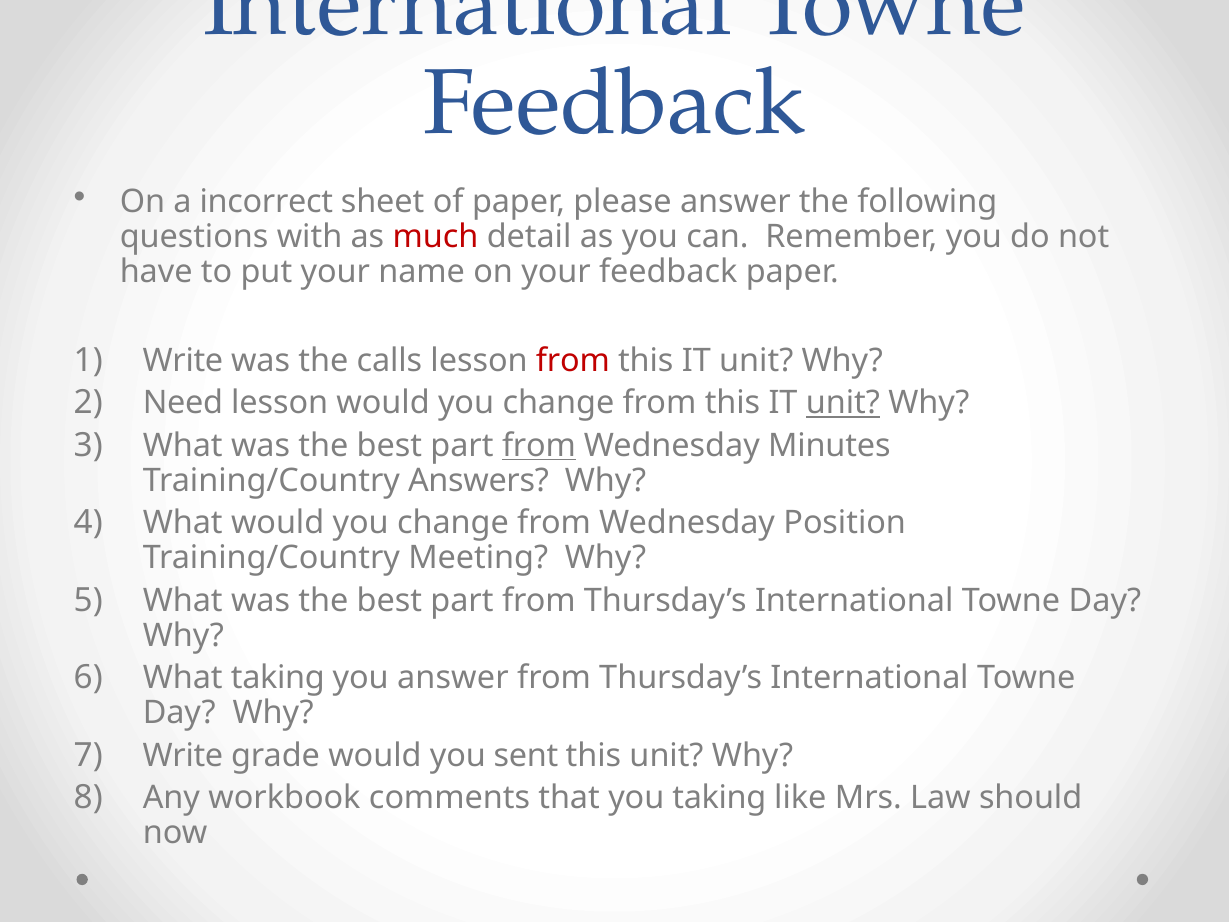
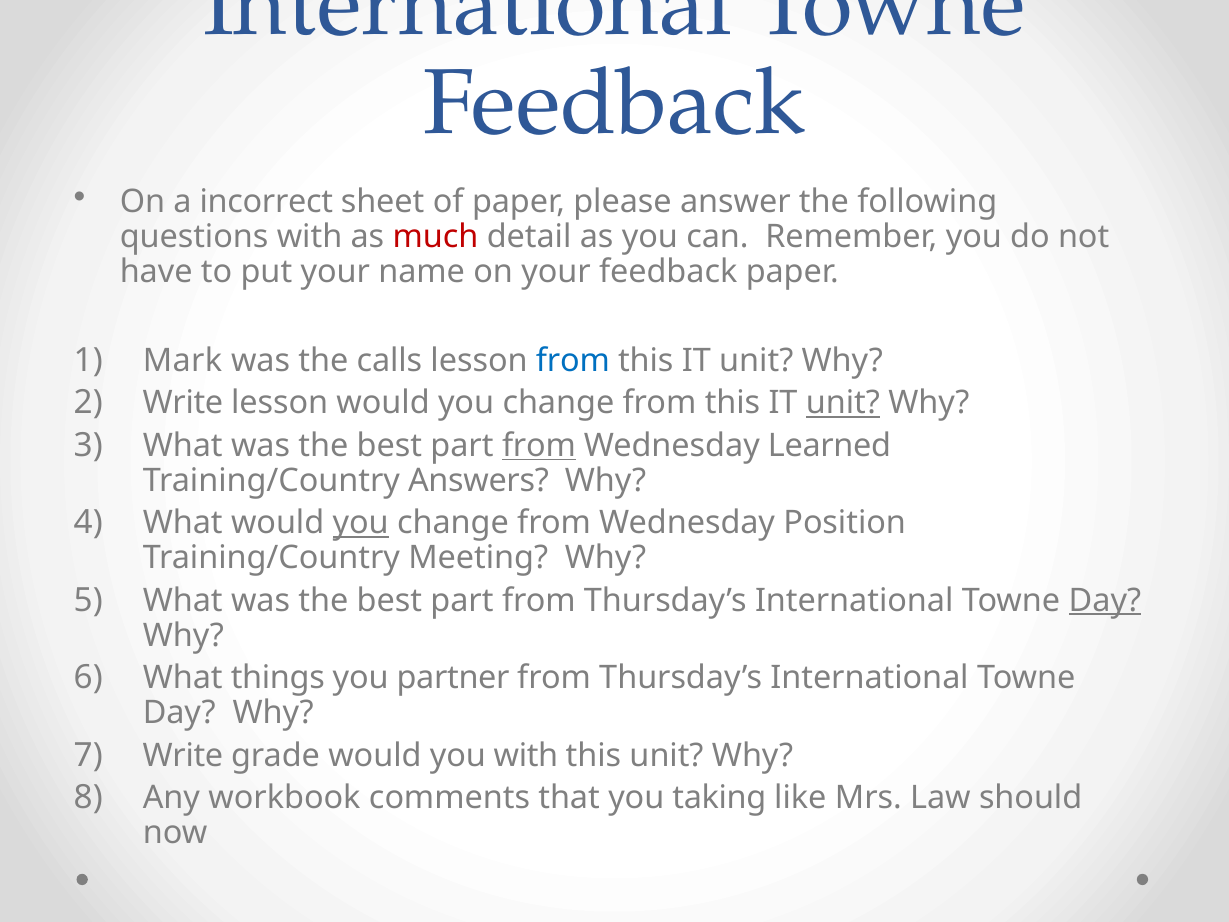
Write at (183, 361): Write -> Mark
from at (573, 361) colour: red -> blue
Need at (183, 403): Need -> Write
Minutes: Minutes -> Learned
you at (361, 523) underline: none -> present
Day at (1105, 600) underline: none -> present
What taking: taking -> things
you answer: answer -> partner
you sent: sent -> with
